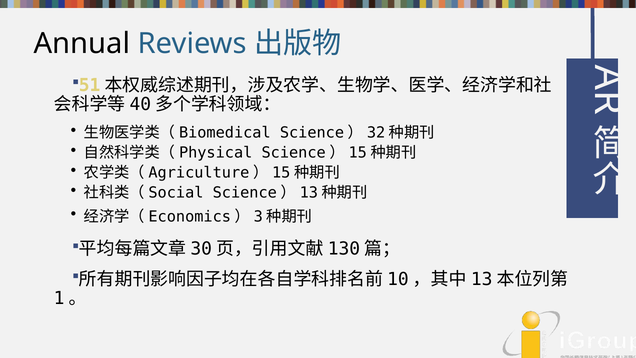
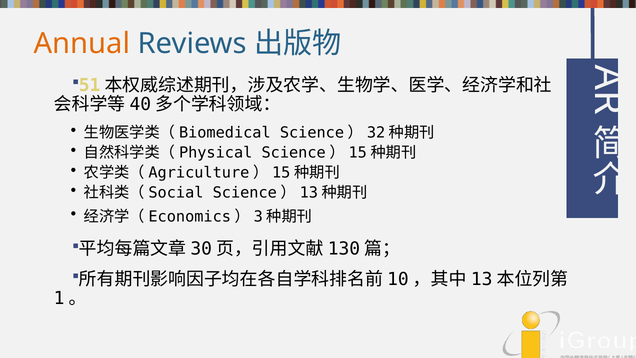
Annual colour: black -> orange
